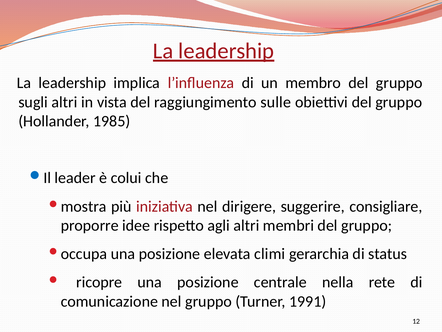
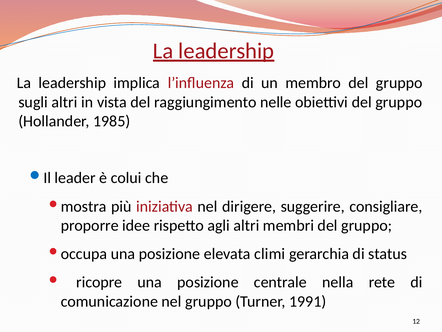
sulle: sulle -> nelle
